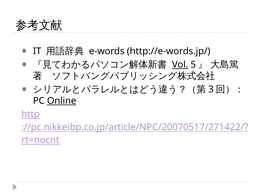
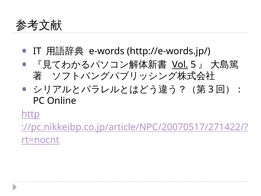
Online underline: present -> none
